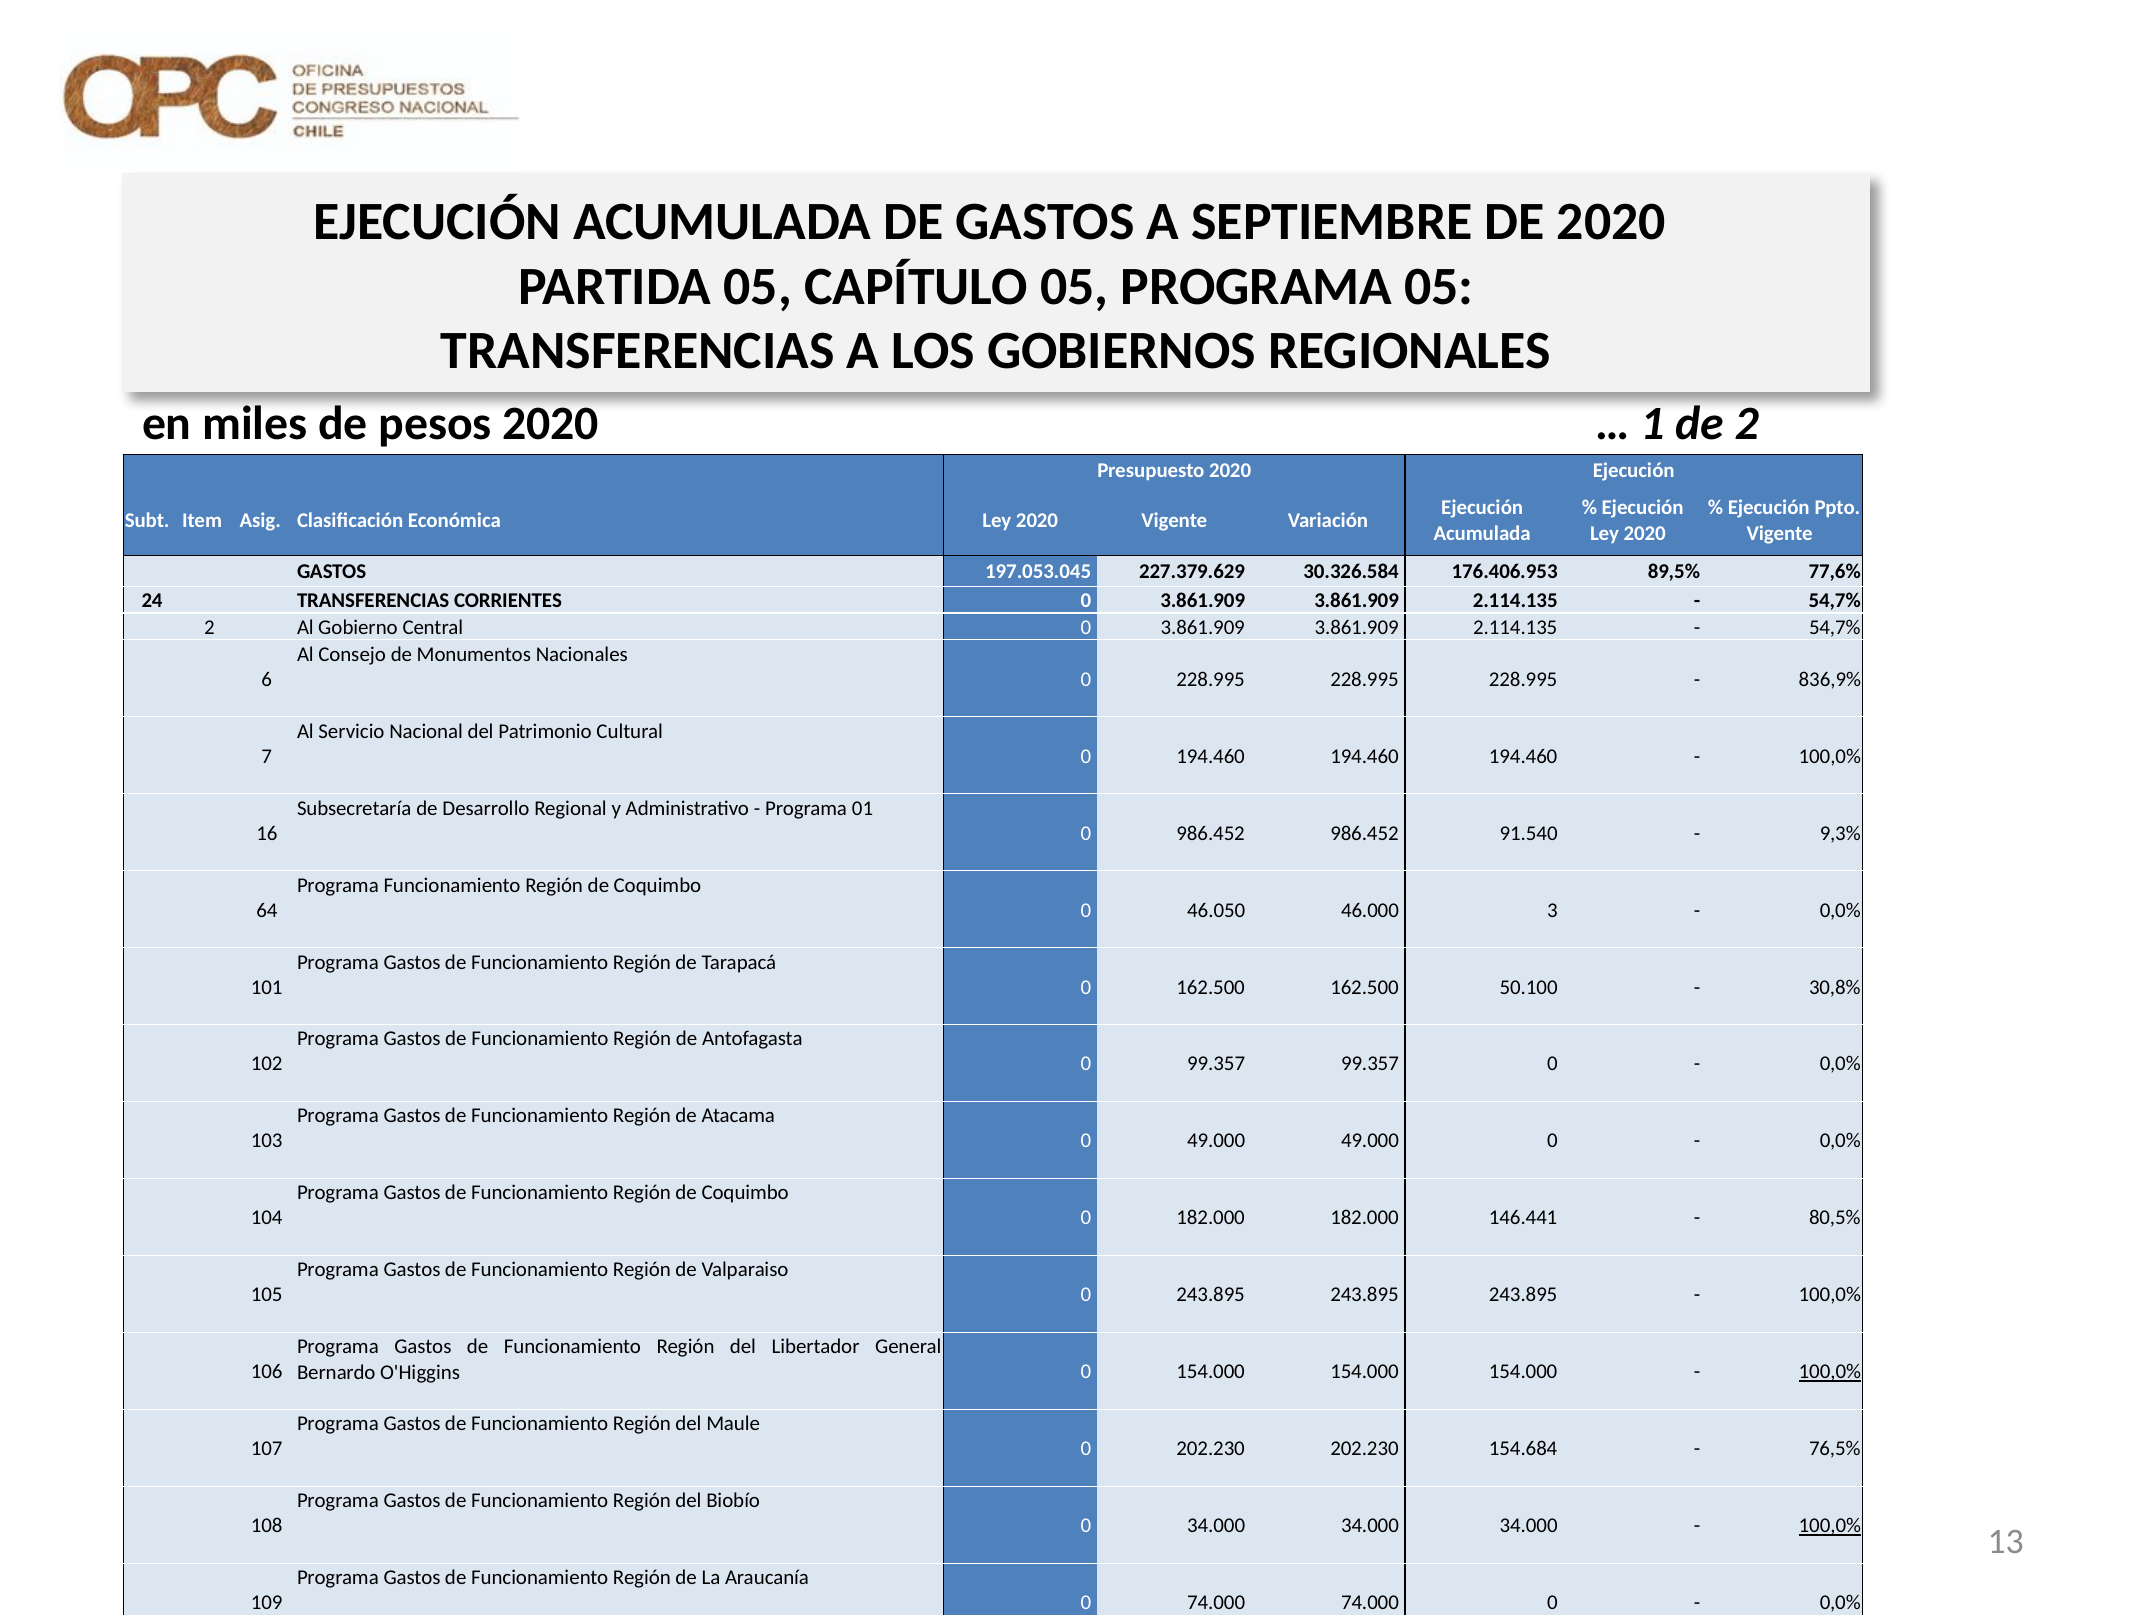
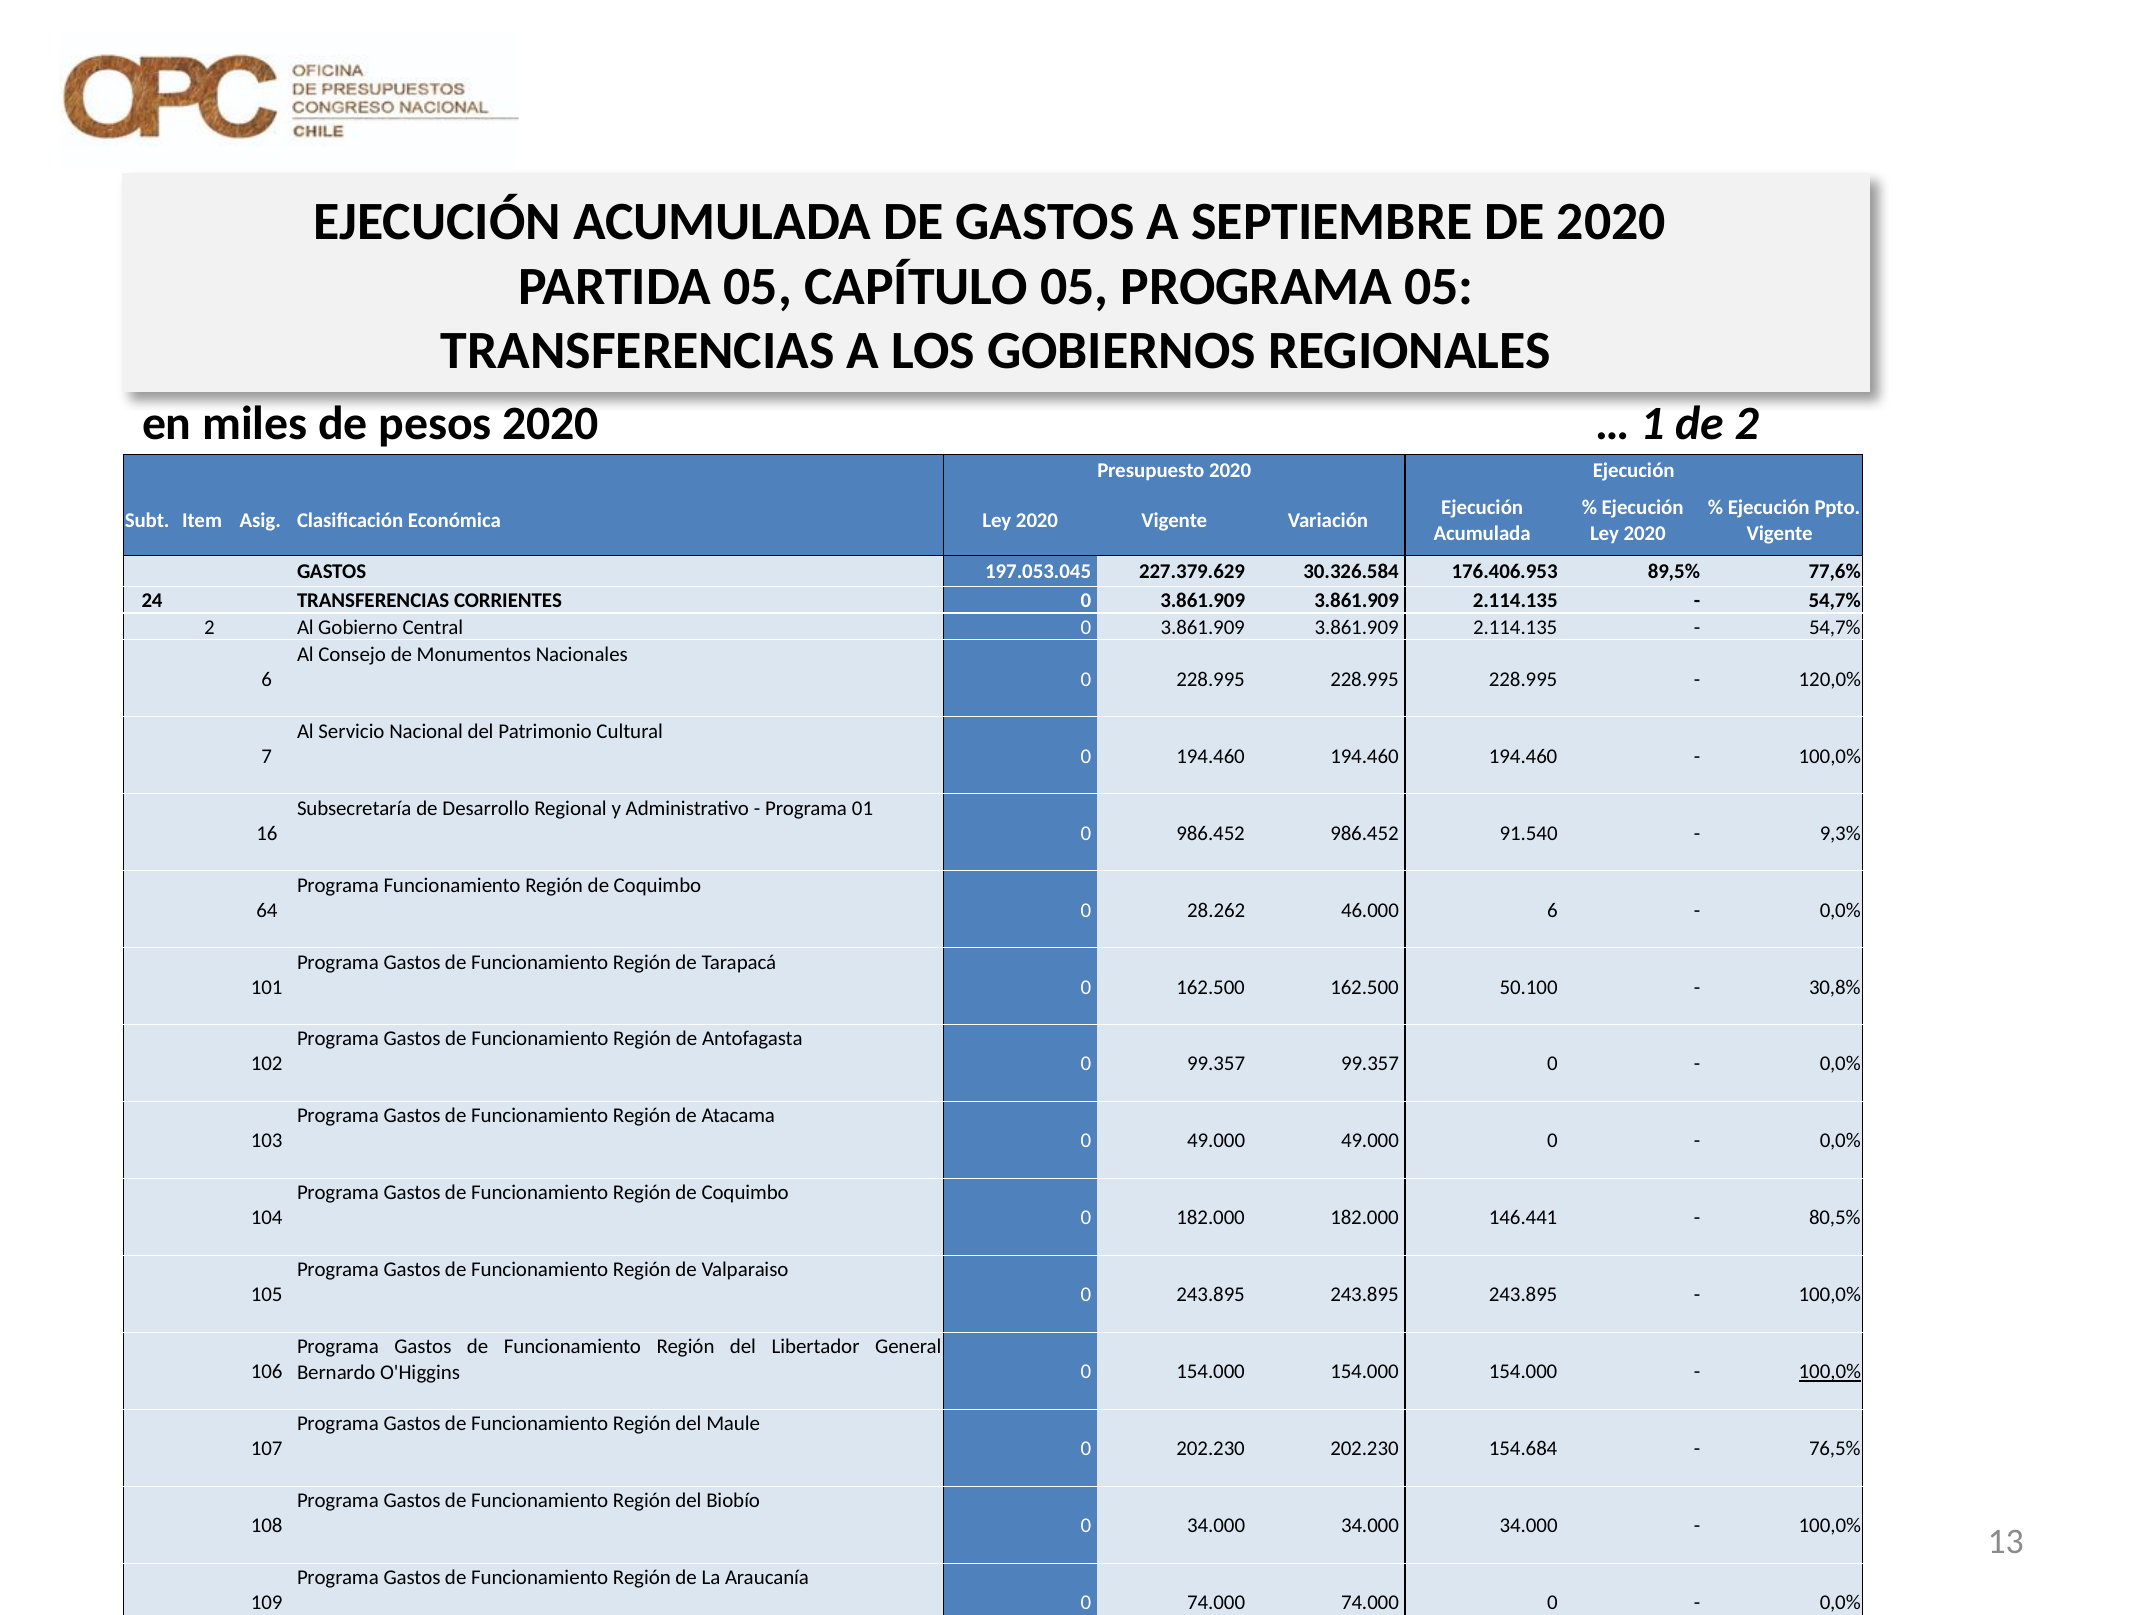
836,9%: 836,9% -> 120,0%
46.050: 46.050 -> 28.262
46.000 3: 3 -> 6
100,0% at (1830, 1526) underline: present -> none
